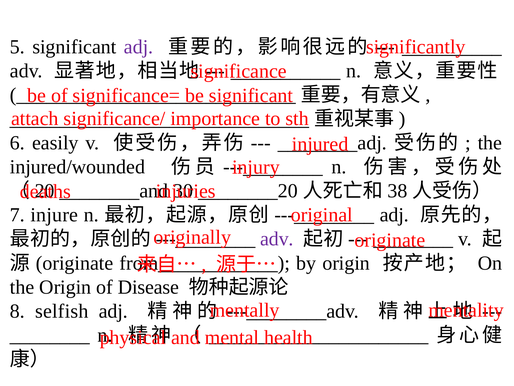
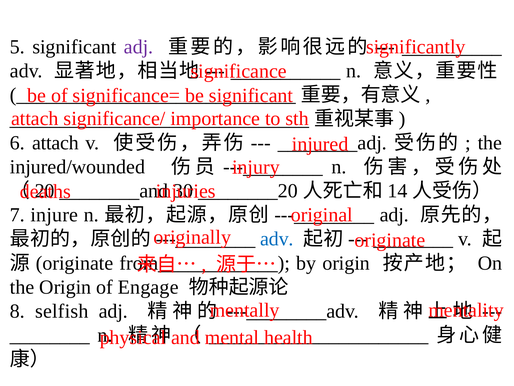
6 easily: easily -> attach
38: 38 -> 14
adv at (277, 239) colour: purple -> blue
Disease: Disease -> Engage
